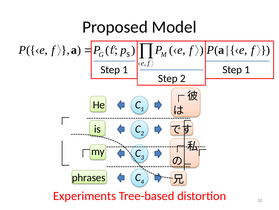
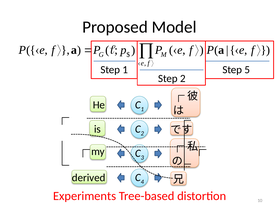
1 Step 1: 1 -> 5
phrases: phrases -> derived
